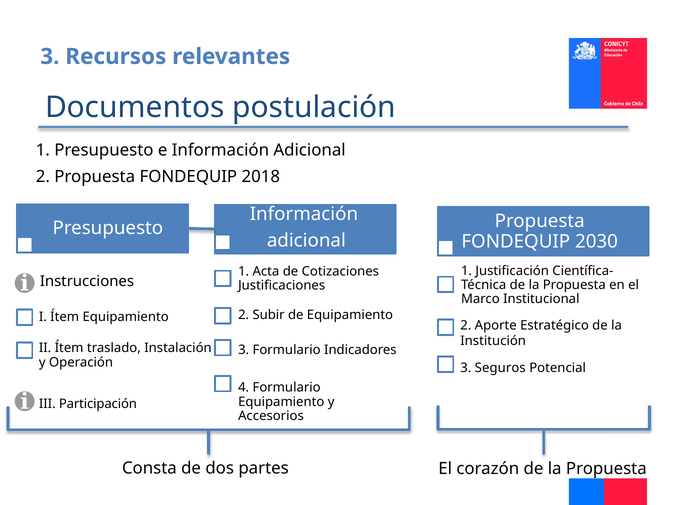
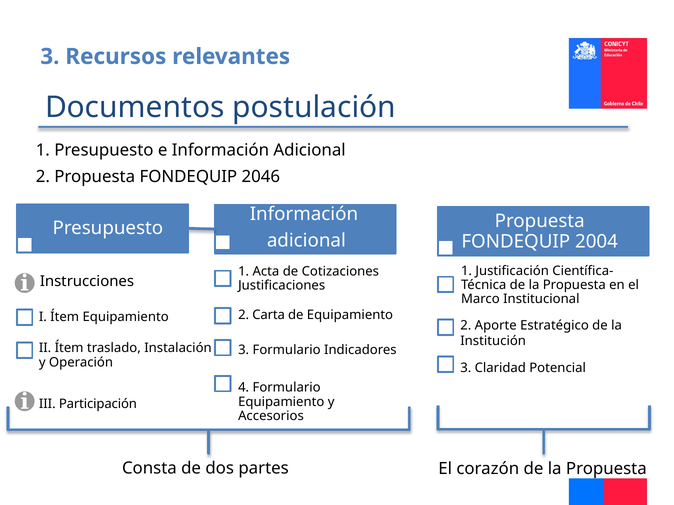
2018: 2018 -> 2046
2030: 2030 -> 2004
Subir: Subir -> Carta
Seguros: Seguros -> Claridad
